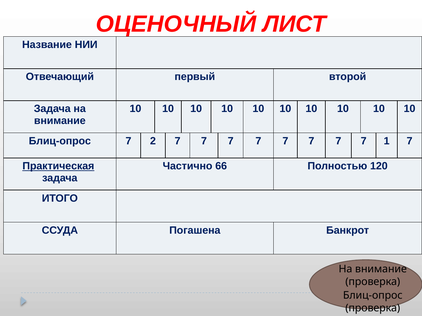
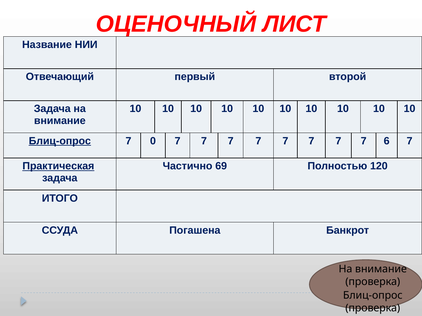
Блиц-опрос at (60, 141) underline: none -> present
2: 2 -> 0
1: 1 -> 6
66: 66 -> 69
